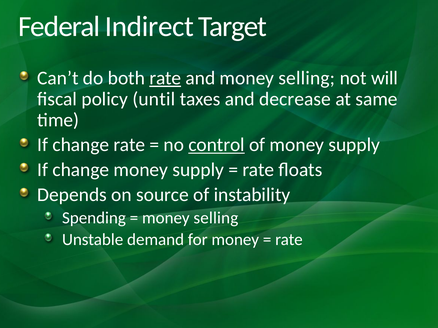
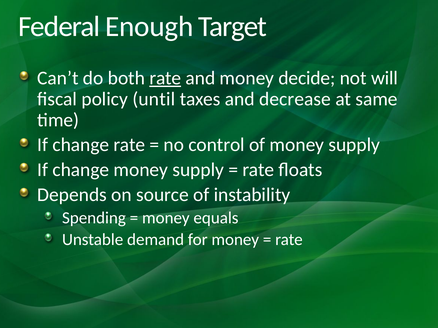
Indirect: Indirect -> Enough
and money selling: selling -> decide
control underline: present -> none
selling at (216, 218): selling -> equals
